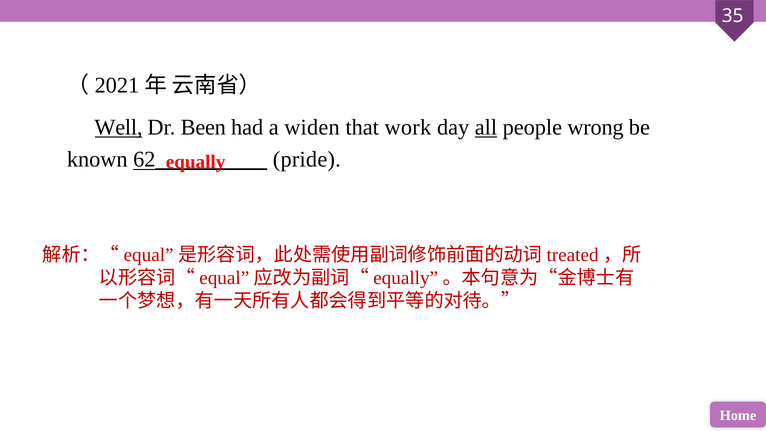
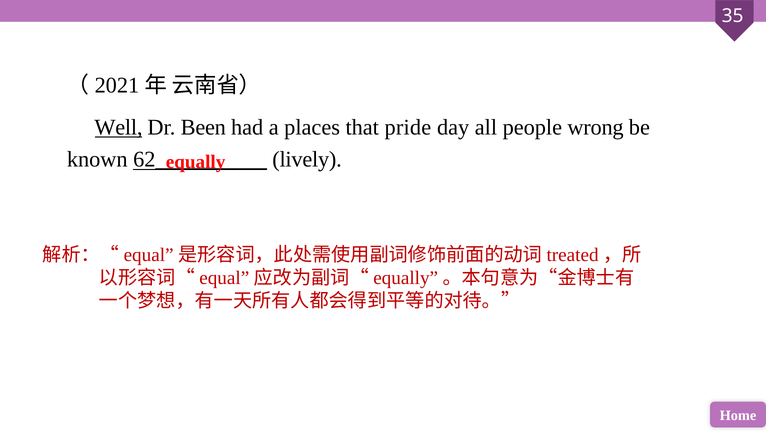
widen: widen -> places
work: work -> pride
all underline: present -> none
pride: pride -> lively
